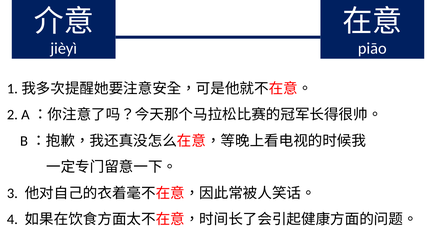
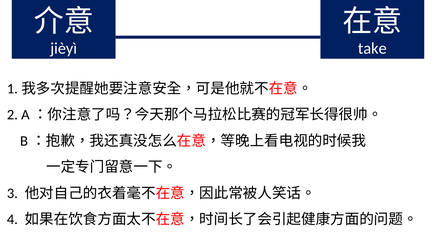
piāo: piāo -> take
